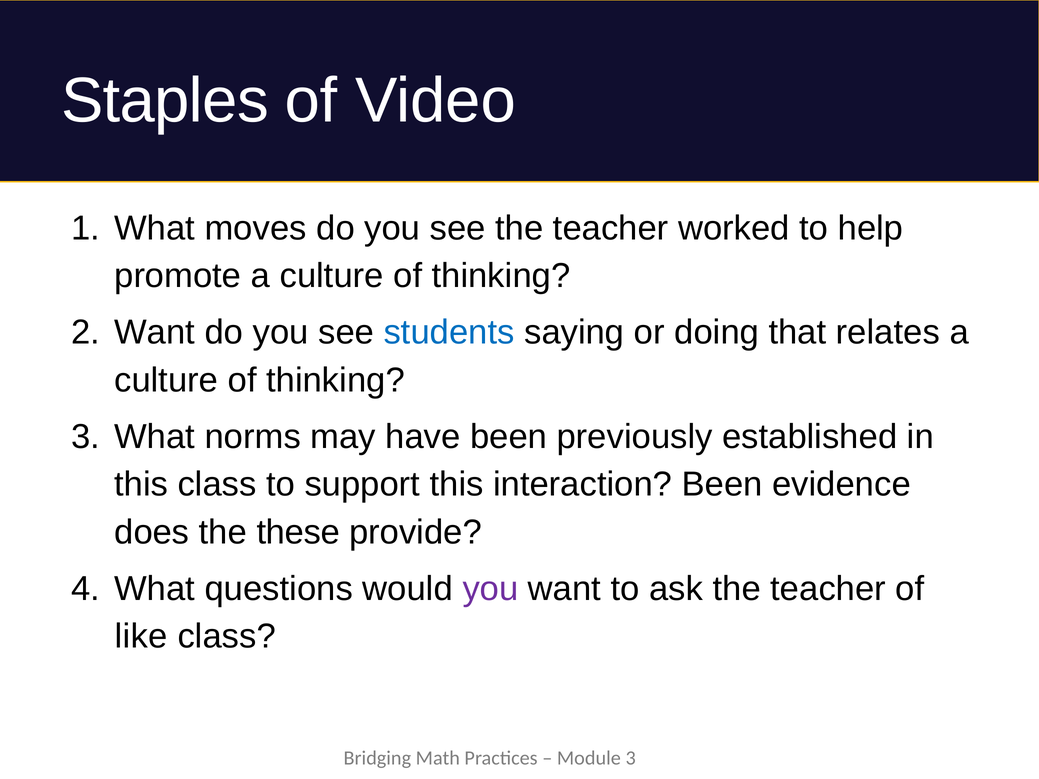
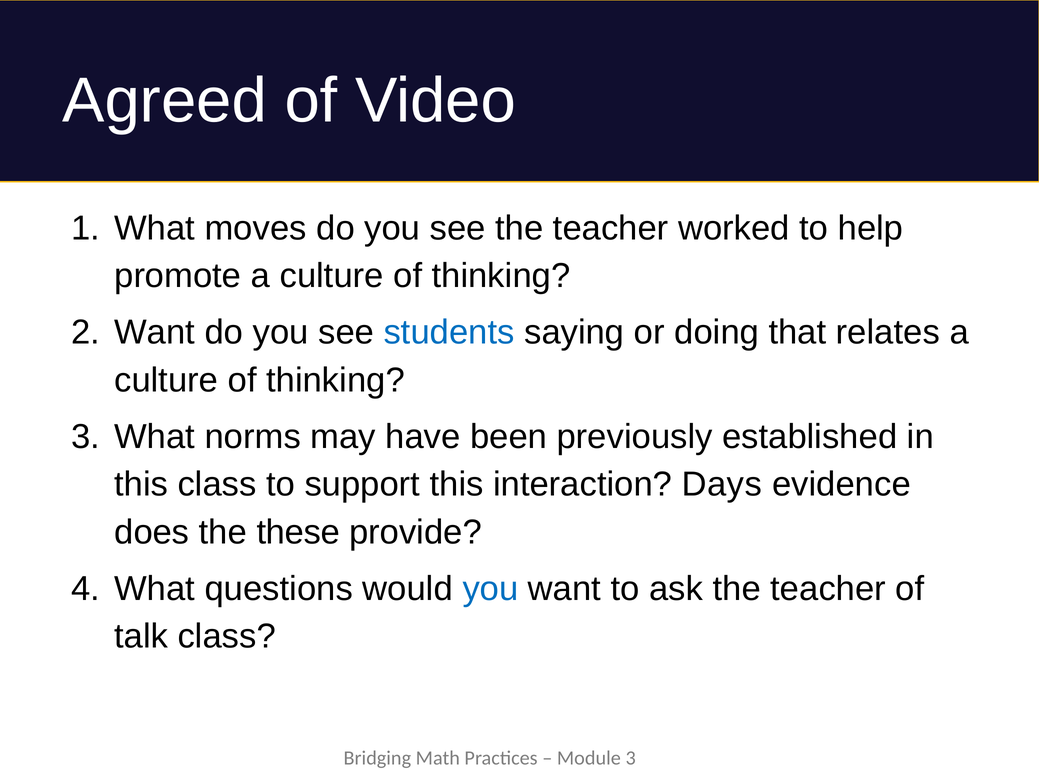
Staples: Staples -> Agreed
interaction Been: Been -> Days
you at (490, 589) colour: purple -> blue
like: like -> talk
